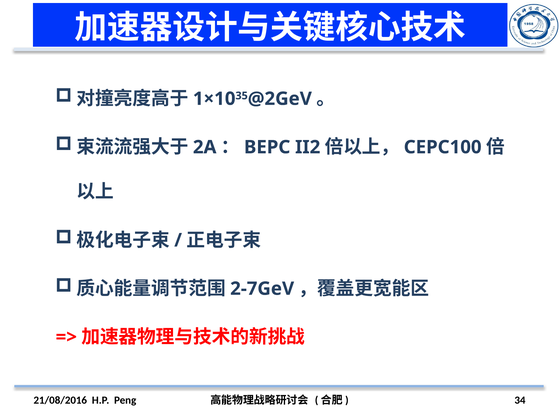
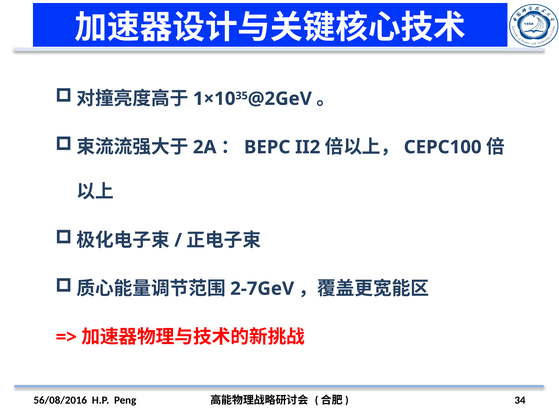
21/08/2016: 21/08/2016 -> 56/08/2016
